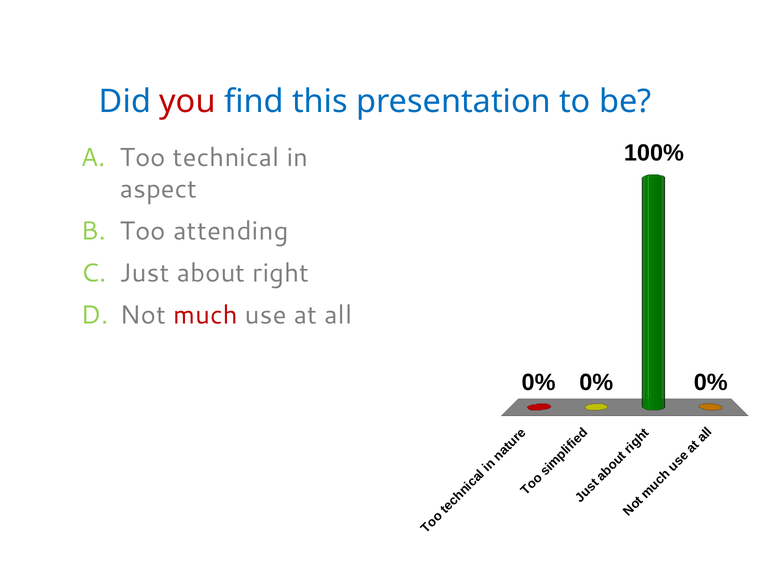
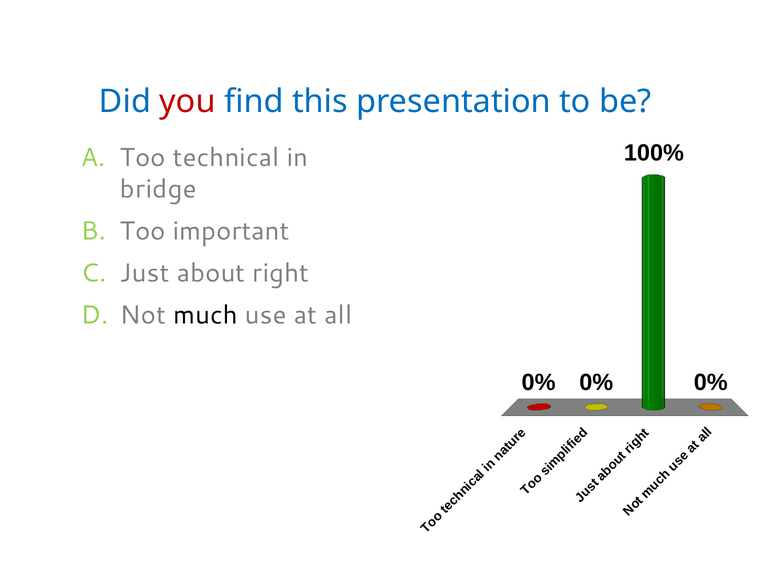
aspect: aspect -> bridge
attending: attending -> important
much colour: red -> black
